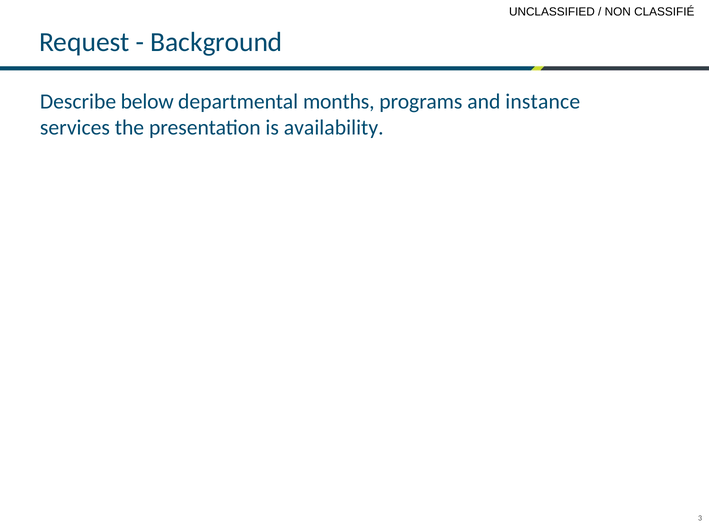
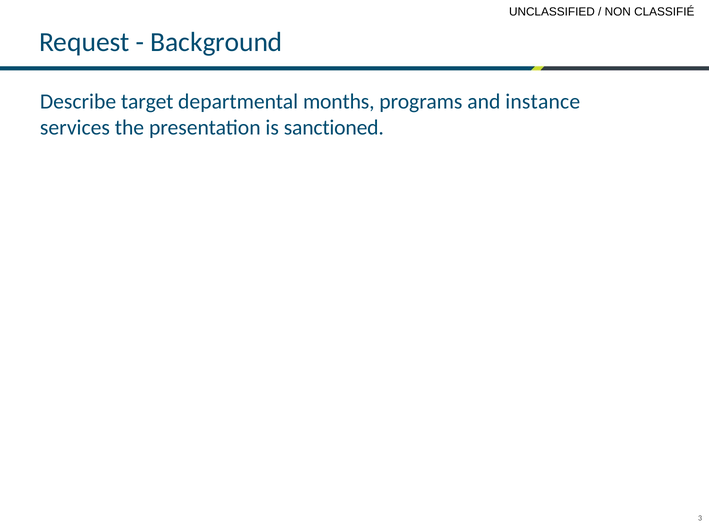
below: below -> target
availability: availability -> sanctioned
